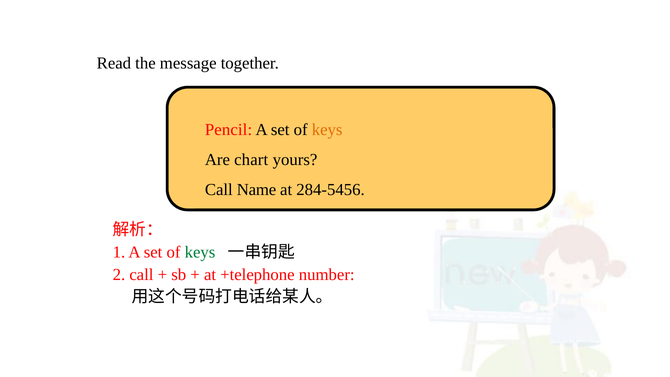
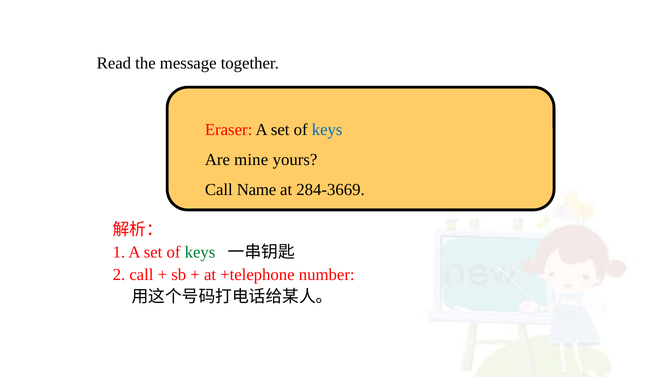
Pencil: Pencil -> Eraser
keys at (327, 129) colour: orange -> blue
chart: chart -> mine
284-5456: 284-5456 -> 284-3669
